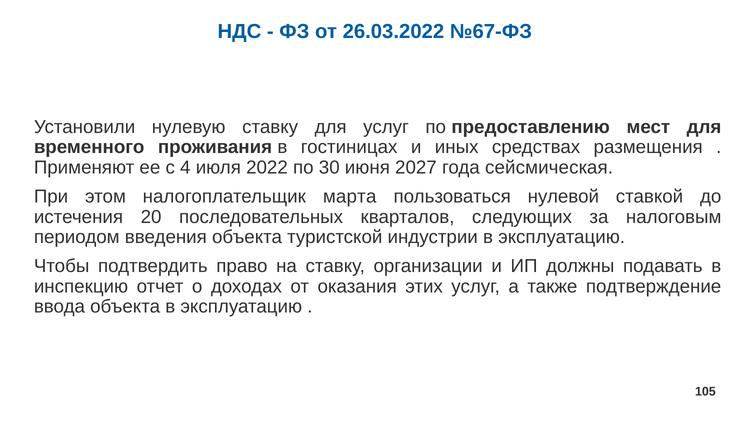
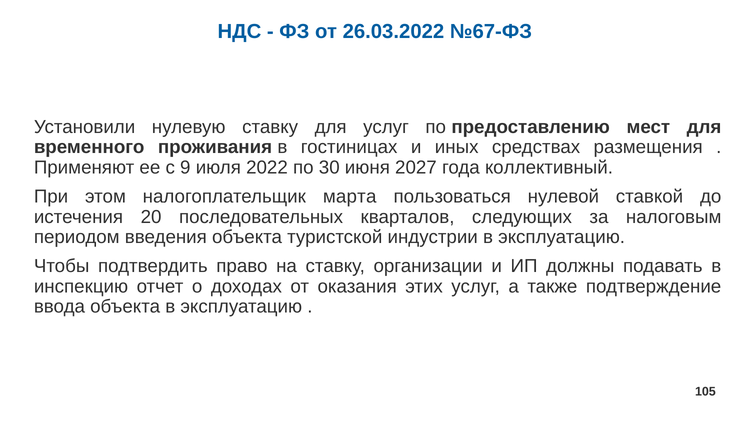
4: 4 -> 9
сейсмическая: сейсмическая -> коллективный
